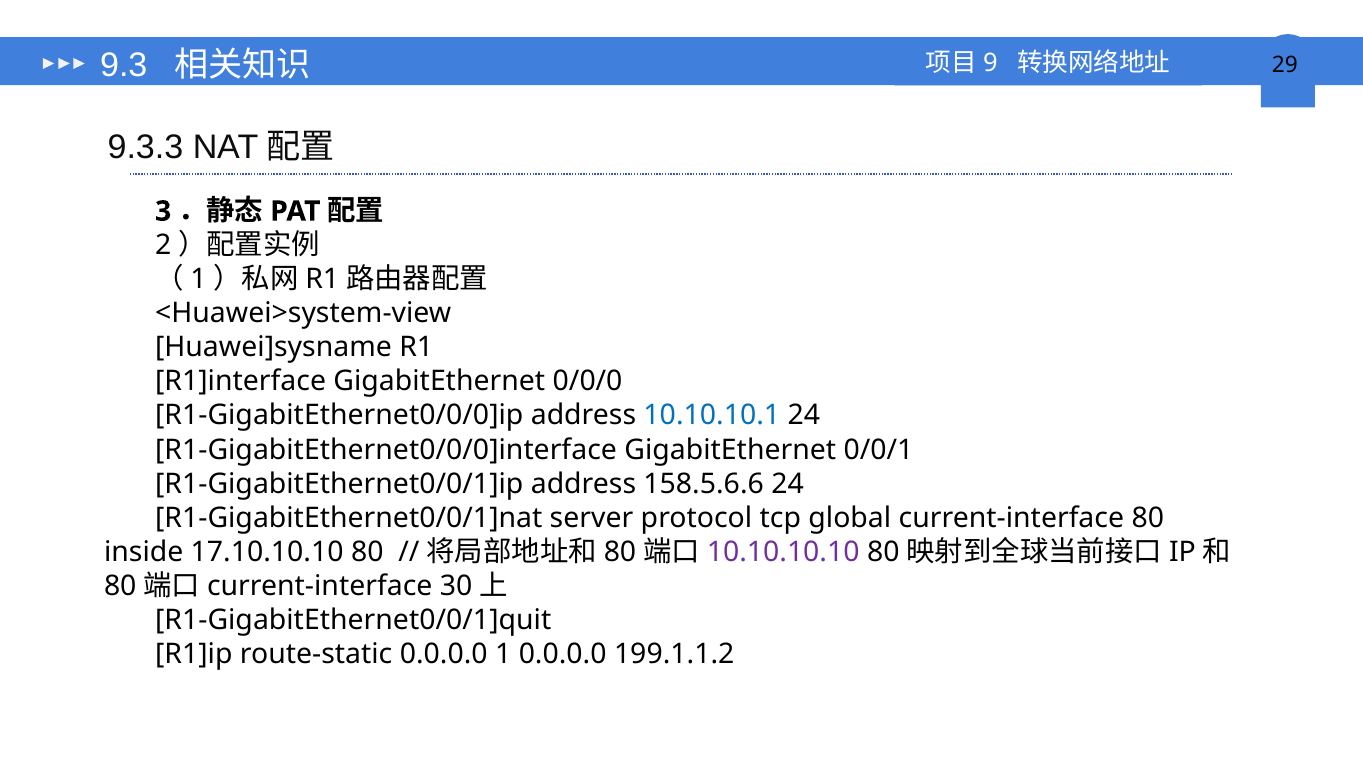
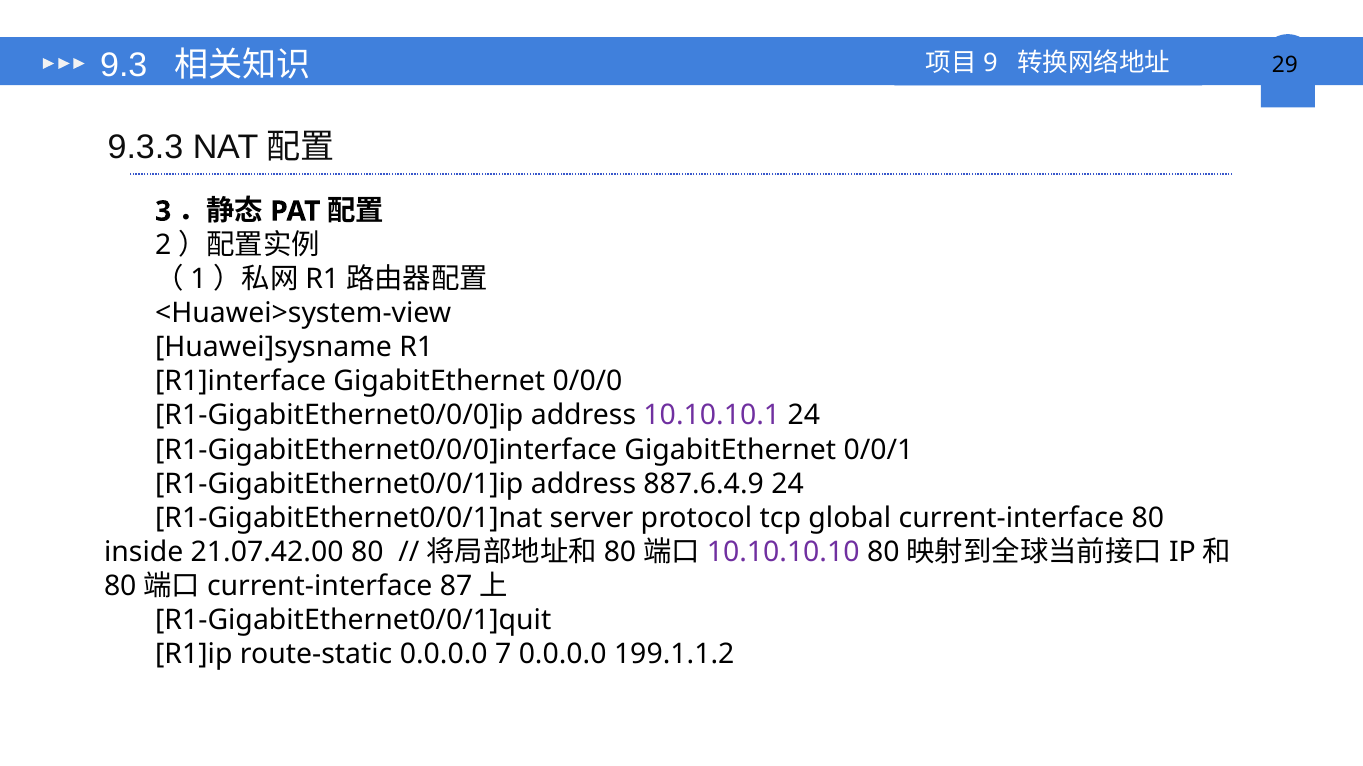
10.10.10.1 colour: blue -> purple
158.5.6.6: 158.5.6.6 -> 887.6.4.9
17.10.10.10: 17.10.10.10 -> 21.07.42.00
30: 30 -> 87
0.0.0.0 1: 1 -> 7
